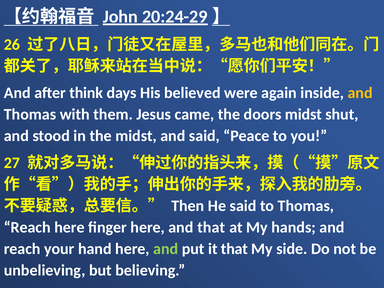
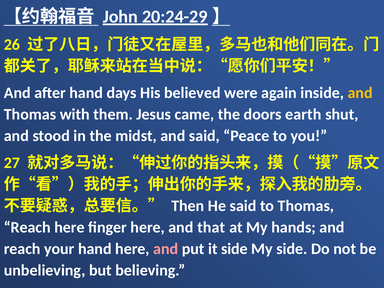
after think: think -> hand
doors midst: midst -> earth
and at (166, 249) colour: light green -> pink
it that: that -> side
